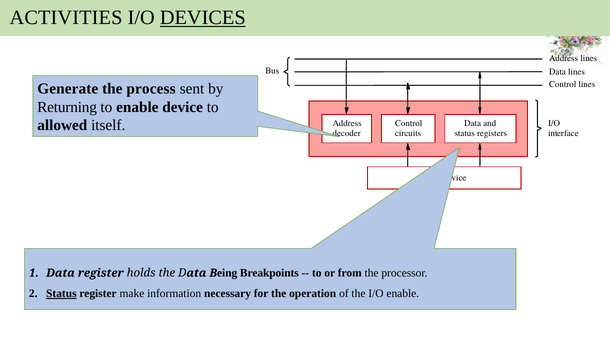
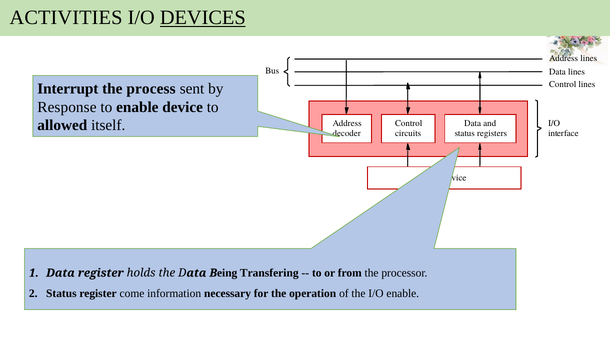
Generate: Generate -> Interrupt
Returning: Returning -> Response
Breakpoints: Breakpoints -> Transfering
Status at (61, 294) underline: present -> none
make: make -> come
